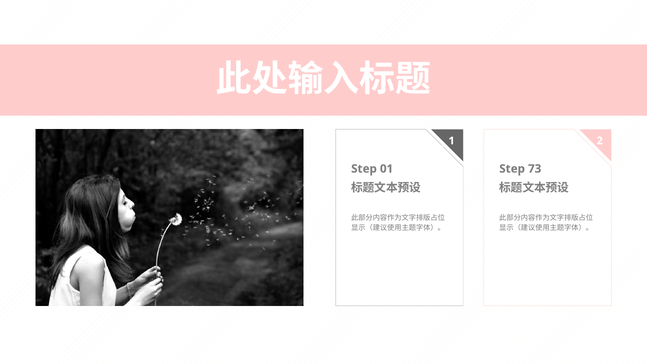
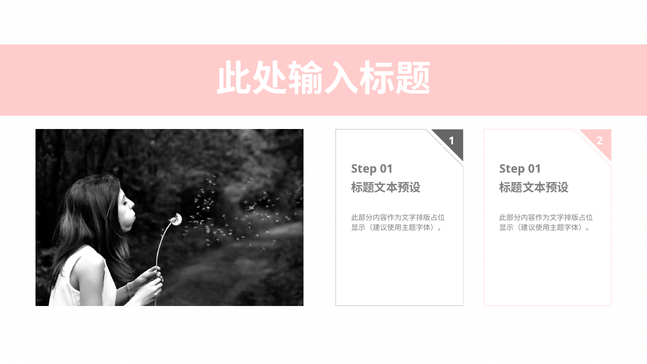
73 at (535, 169): 73 -> 01
